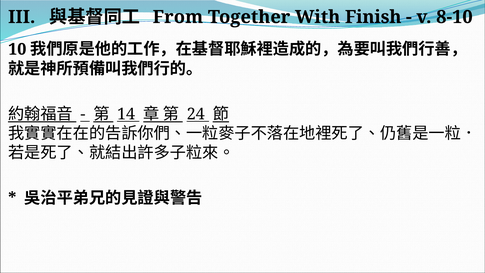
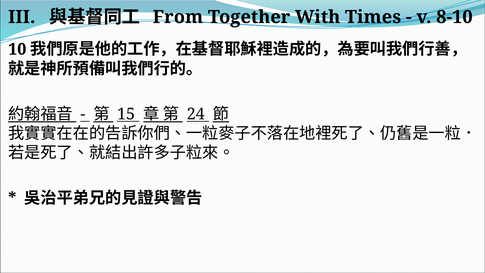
Finish: Finish -> Times
14: 14 -> 15
